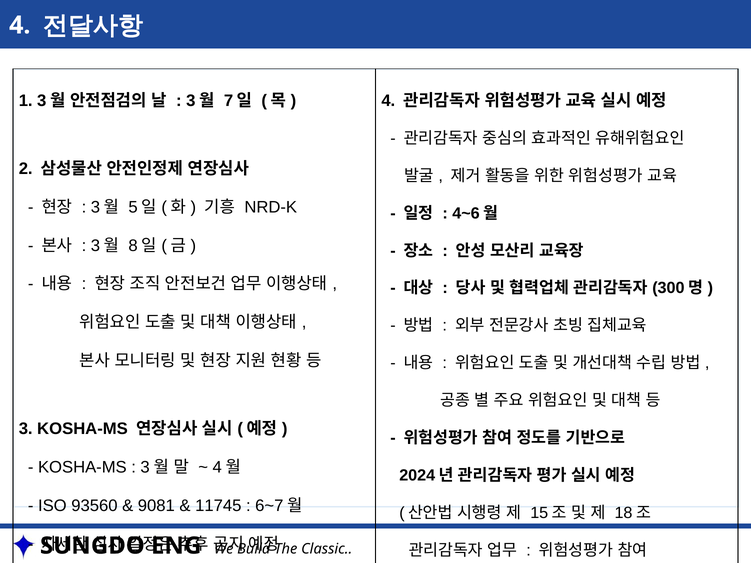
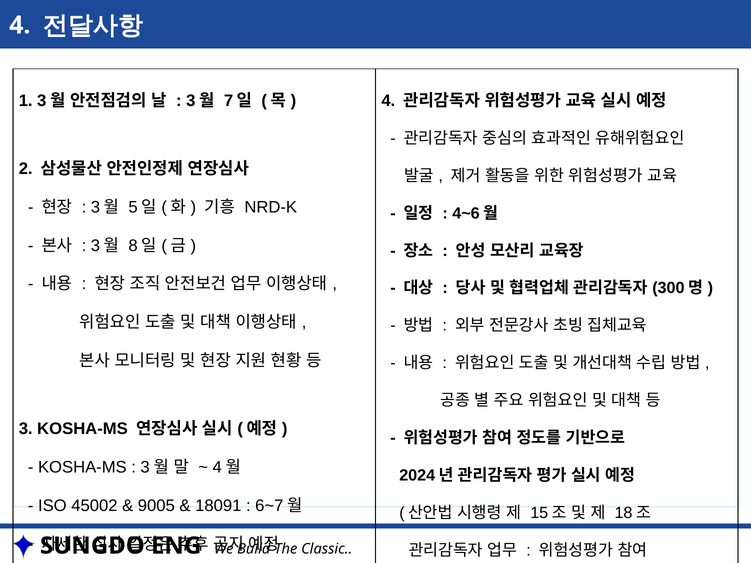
93560: 93560 -> 45002
9081: 9081 -> 9005
11745: 11745 -> 18091
